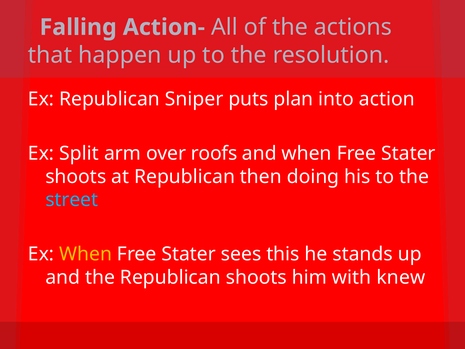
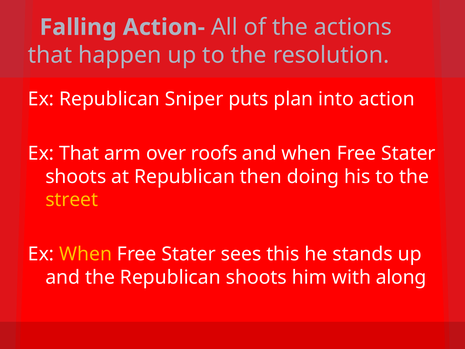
Ex Split: Split -> That
street colour: light blue -> yellow
knew: knew -> along
